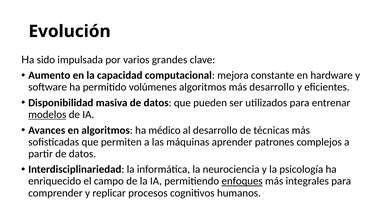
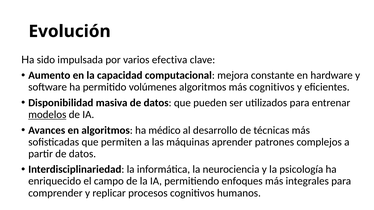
grandes: grandes -> efectiva
más desarrollo: desarrollo -> cognitivos
enfoques underline: present -> none
